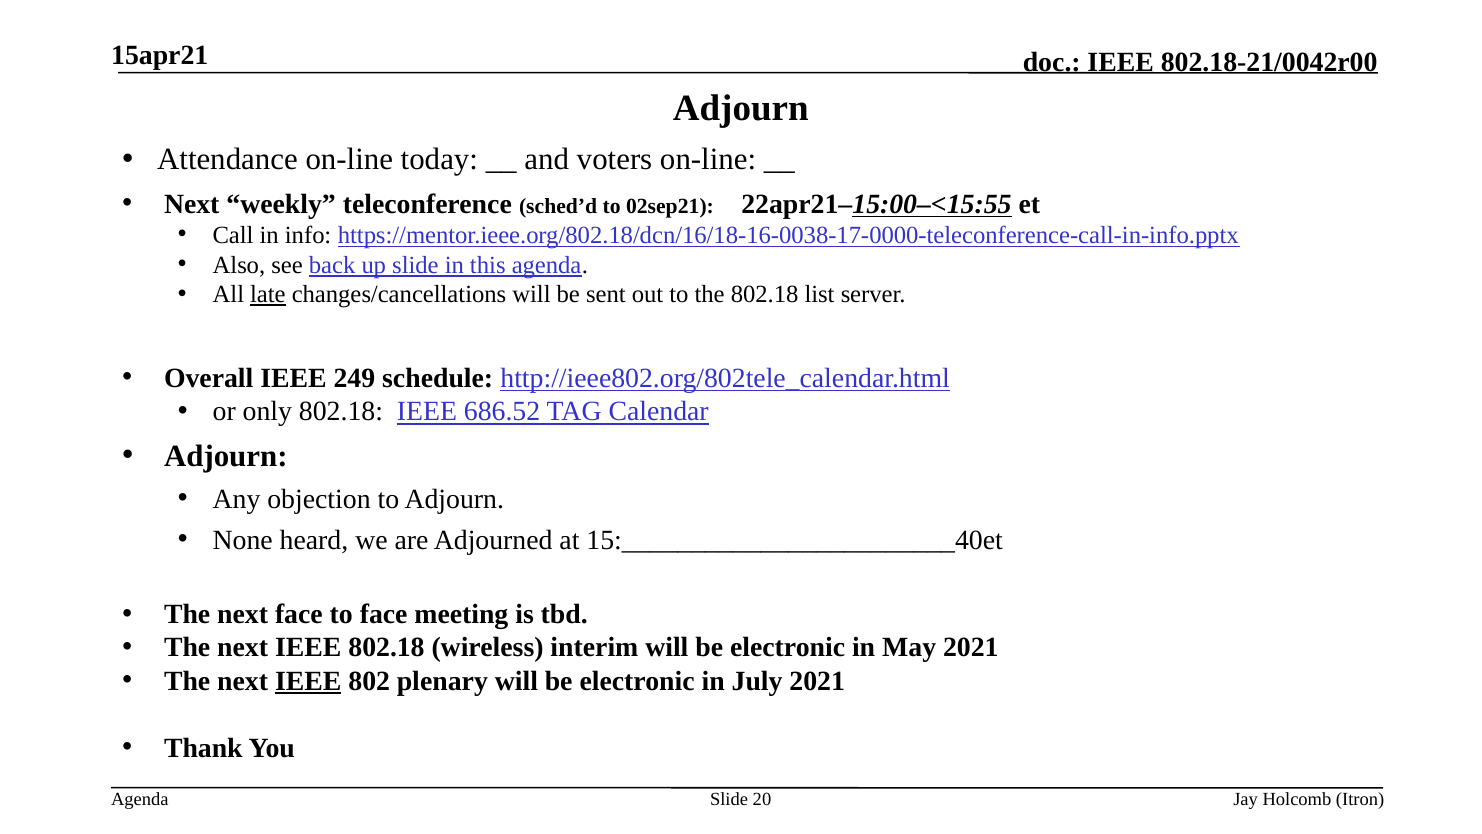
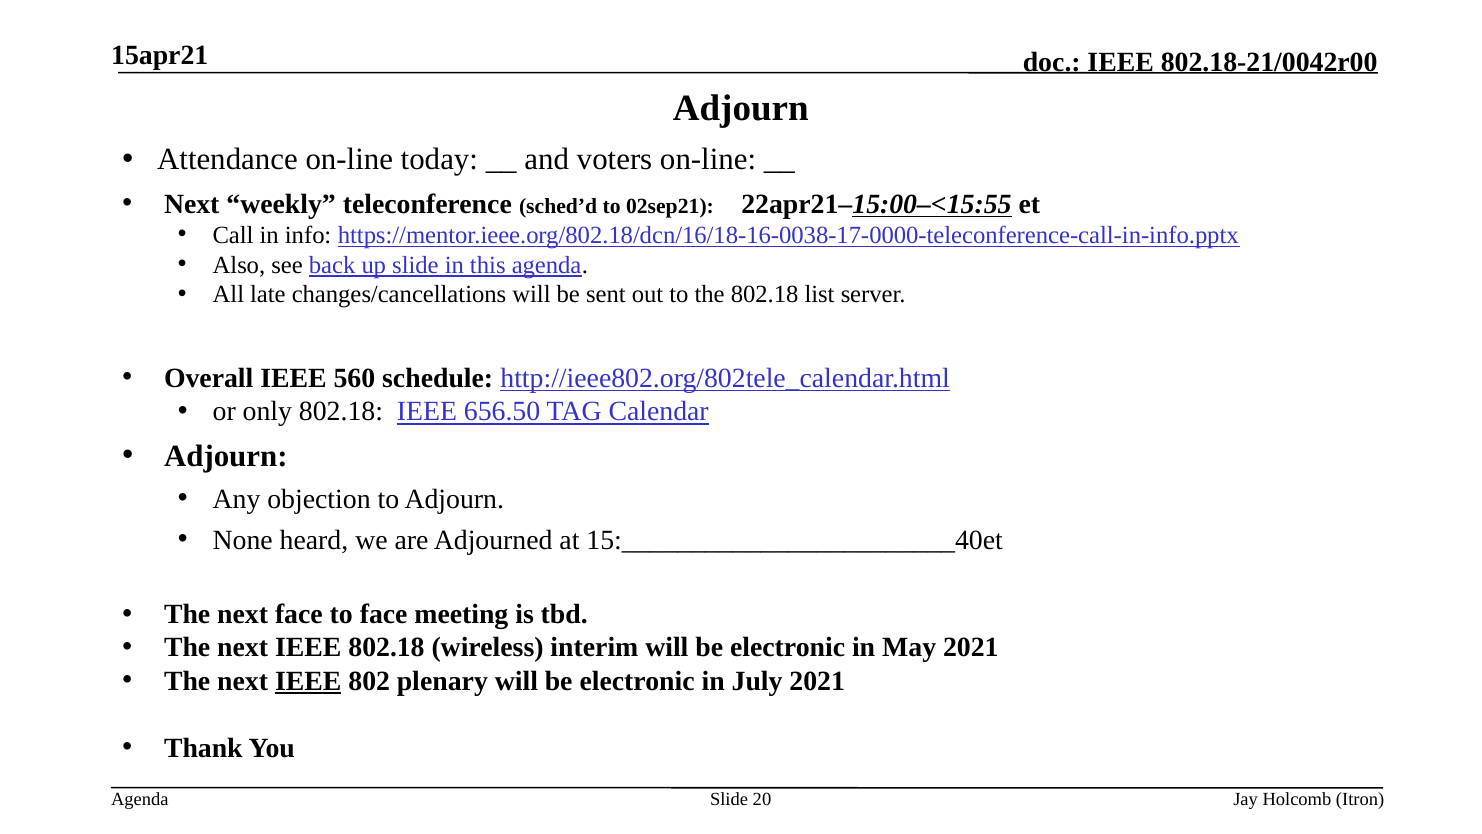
late underline: present -> none
249: 249 -> 560
686.52: 686.52 -> 656.50
